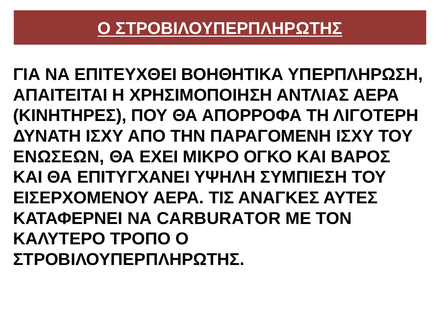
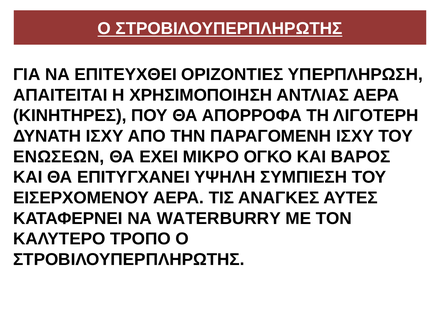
ΒΟΗΘΗΤΙΚΑ: ΒΟΗΘΗΤΙΚΑ -> ΟΡΙΖΟΝΤΙΕΣ
CARBURATOR: CARBURATOR -> WATERBURRY
